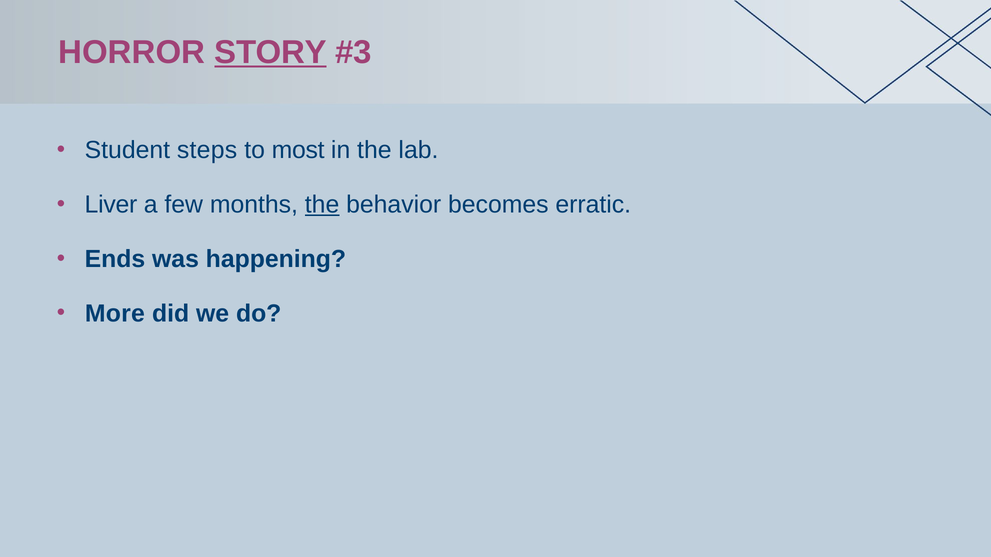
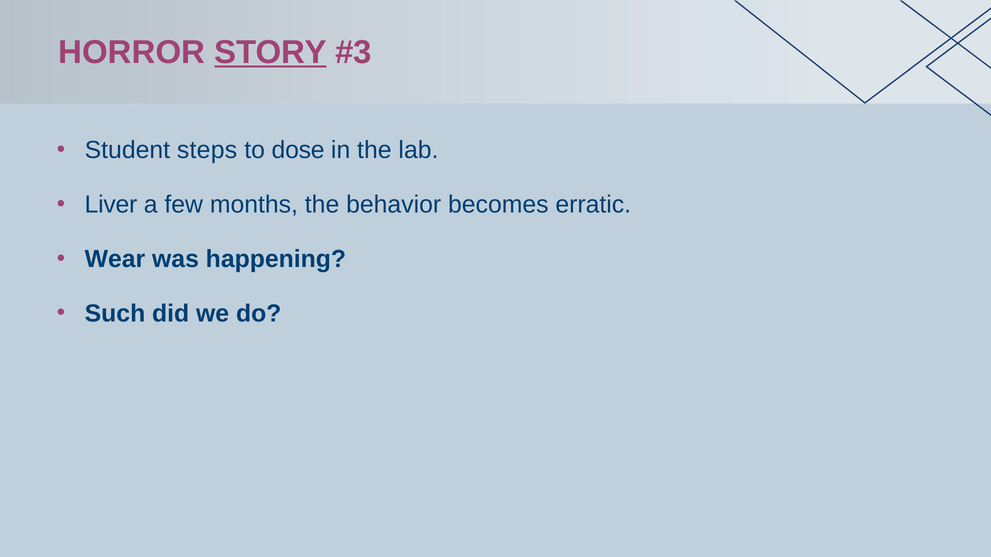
most: most -> dose
the at (322, 205) underline: present -> none
Ends: Ends -> Wear
More: More -> Such
